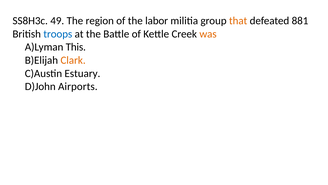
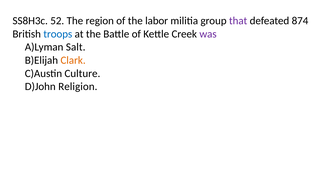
49: 49 -> 52
that colour: orange -> purple
881: 881 -> 874
was colour: orange -> purple
This: This -> Salt
Estuary: Estuary -> Culture
Airports: Airports -> Religion
